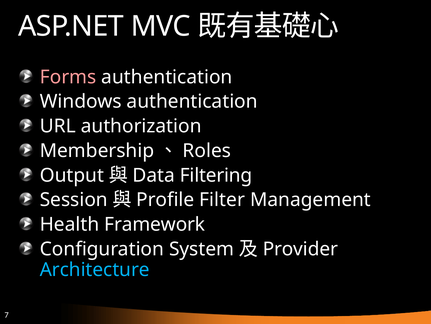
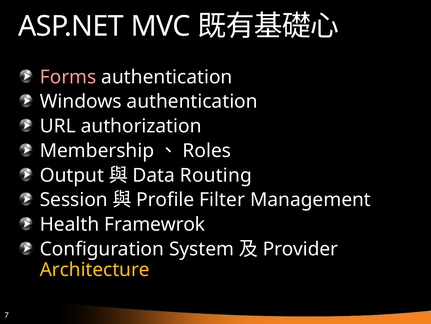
Filtering: Filtering -> Routing
Framework: Framework -> Framewrok
Architecture colour: light blue -> yellow
